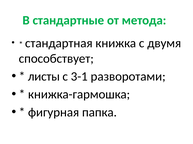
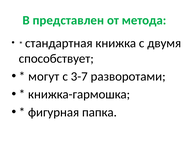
стандартные: стандартные -> представлен
листы: листы -> могут
3-1: 3-1 -> 3-7
